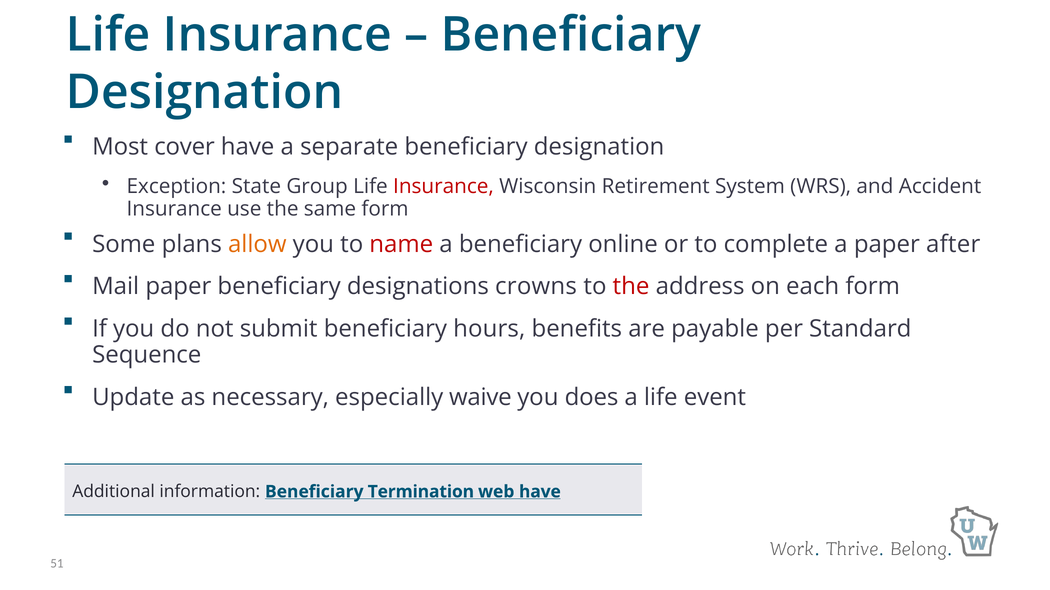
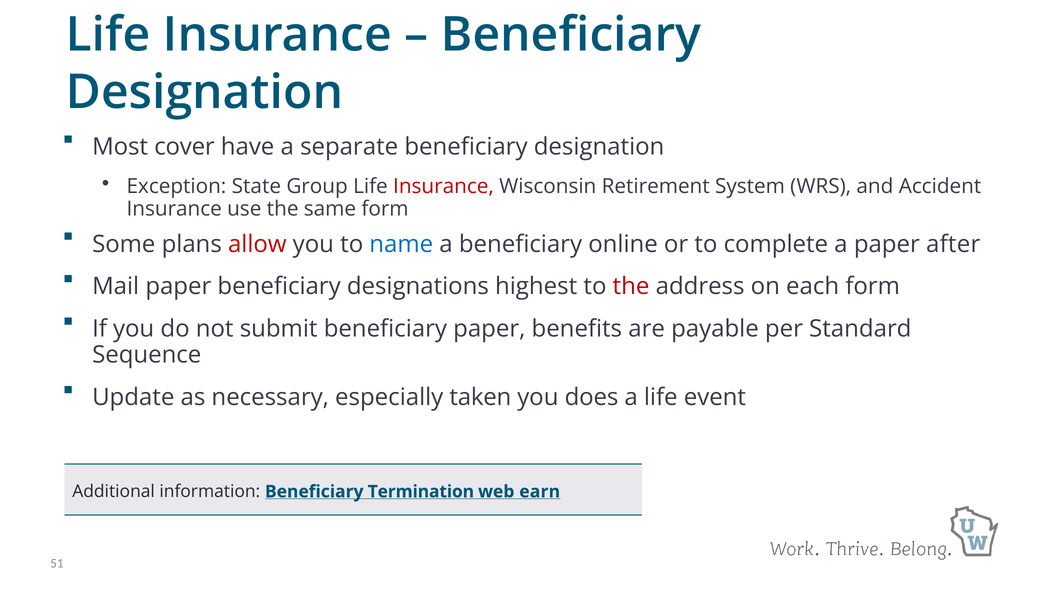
allow colour: orange -> red
name colour: red -> blue
crowns: crowns -> highest
beneficiary hours: hours -> paper
waive: waive -> taken
web have: have -> earn
